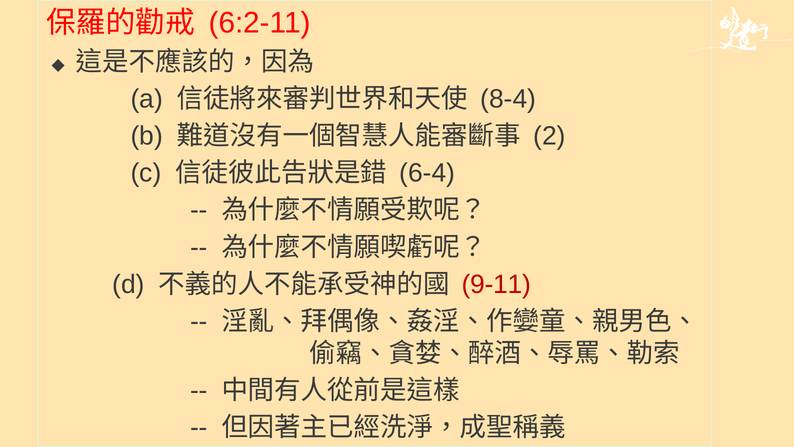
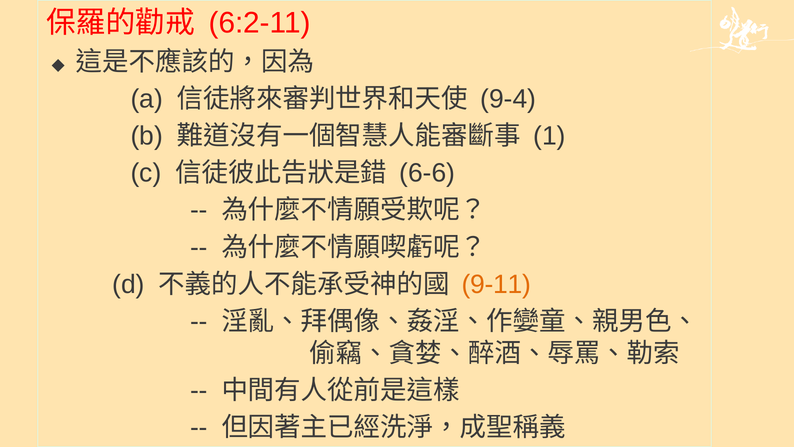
8-4: 8-4 -> 9-4
2: 2 -> 1
6-4: 6-4 -> 6-6
9-11 colour: red -> orange
